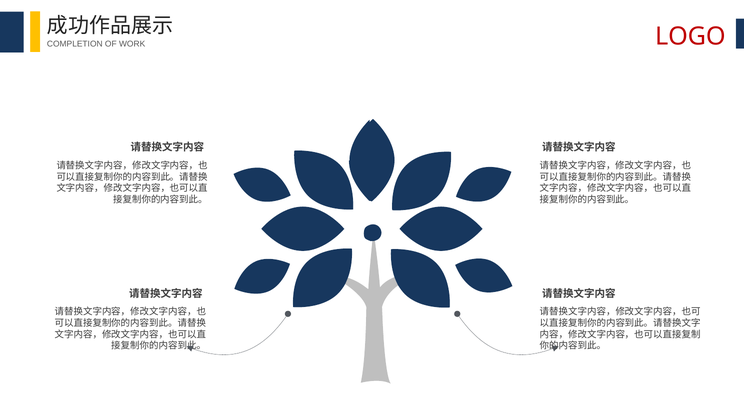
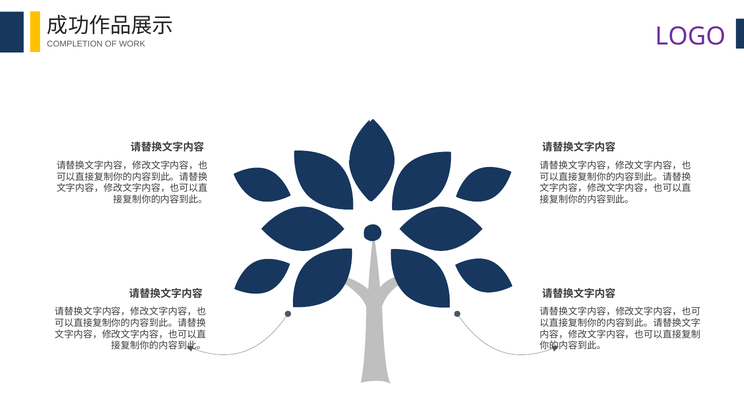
LOGO colour: red -> purple
